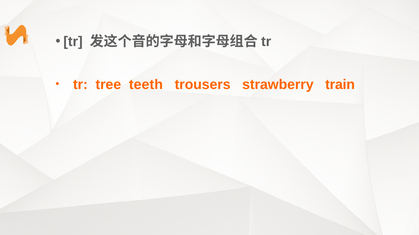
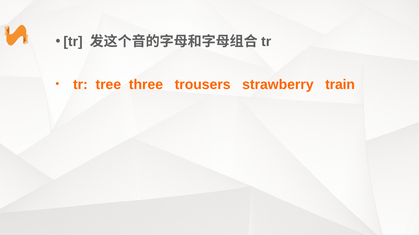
teeth: teeth -> three
